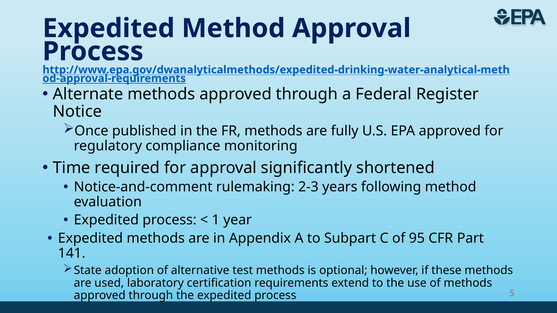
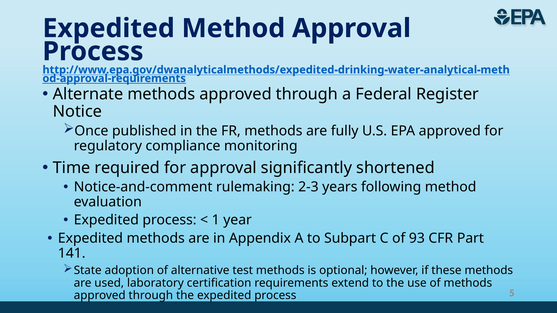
95: 95 -> 93
